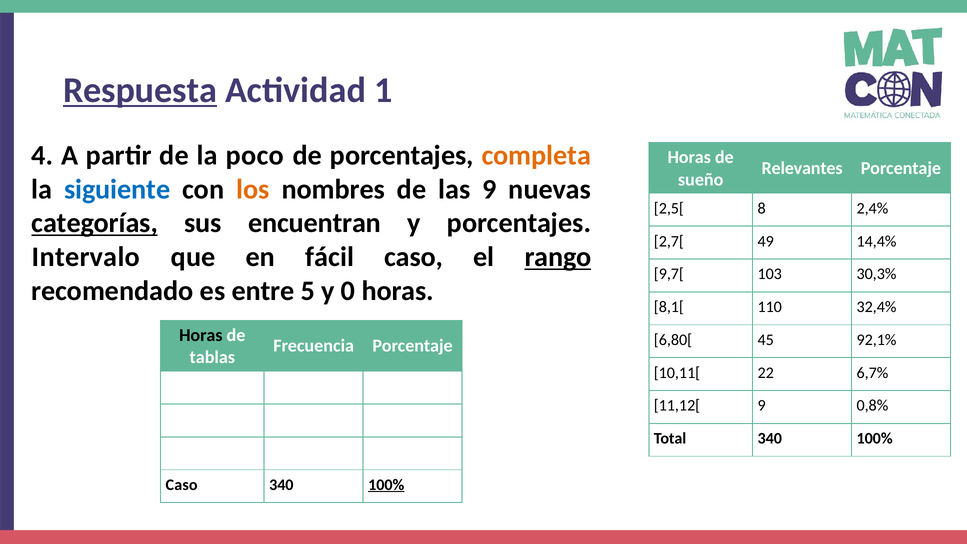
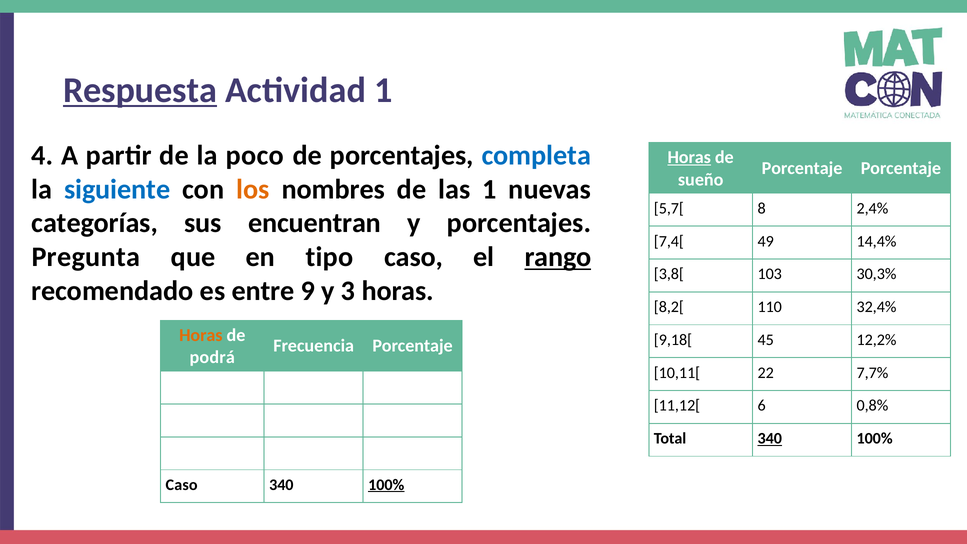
completa colour: orange -> blue
Horas at (689, 157) underline: none -> present
Relevantes at (802, 168): Relevantes -> Porcentaje
las 9: 9 -> 1
2,5[: 2,5[ -> 5,7[
categorías underline: present -> none
2,7[: 2,7[ -> 7,4[
Intervalo: Intervalo -> Pregunta
fácil: fácil -> tipo
9,7[: 9,7[ -> 3,8[
5: 5 -> 9
0: 0 -> 3
8,1[: 8,1[ -> 8,2[
Horas at (201, 335) colour: black -> orange
6,80[: 6,80[ -> 9,18[
92,1%: 92,1% -> 12,2%
tablas: tablas -> podrá
6,7%: 6,7% -> 7,7%
11,12[ 9: 9 -> 6
340 at (770, 438) underline: none -> present
